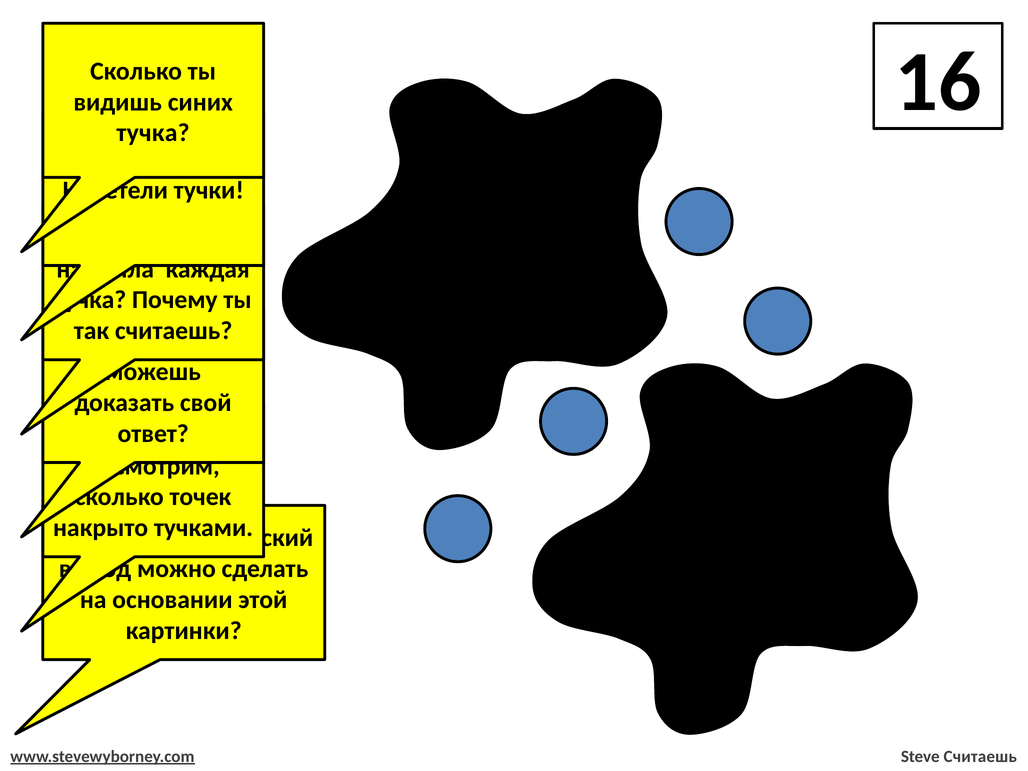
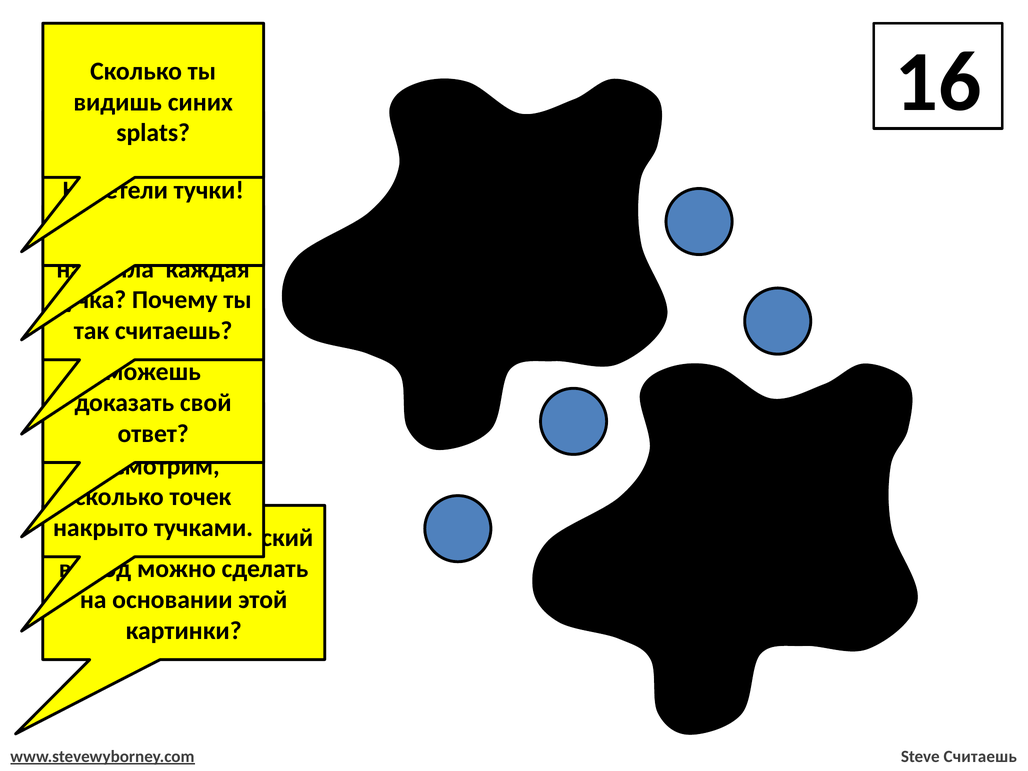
тучка at (153, 133): тучка -> splats
